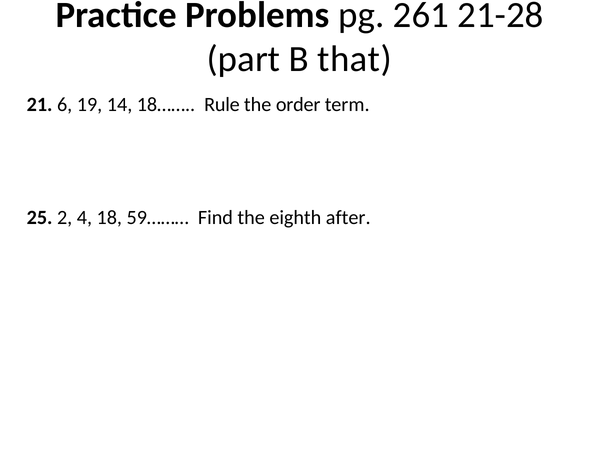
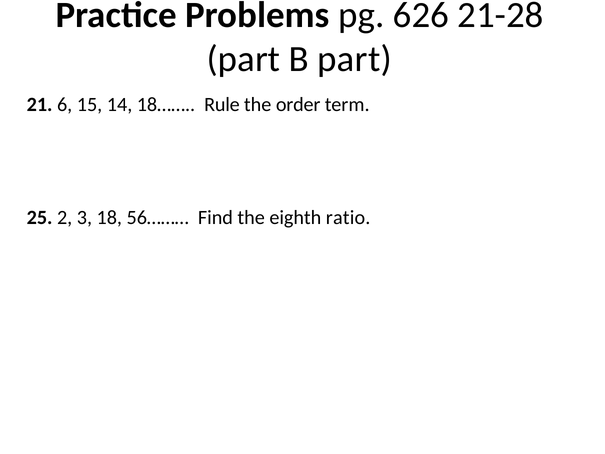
261: 261 -> 626
B that: that -> part
19: 19 -> 15
4: 4 -> 3
59………: 59……… -> 56………
after: after -> ratio
